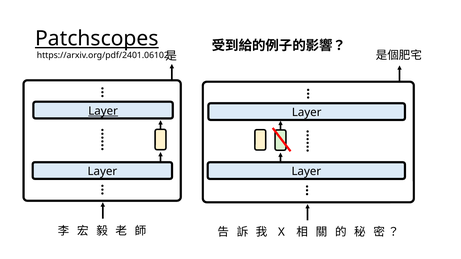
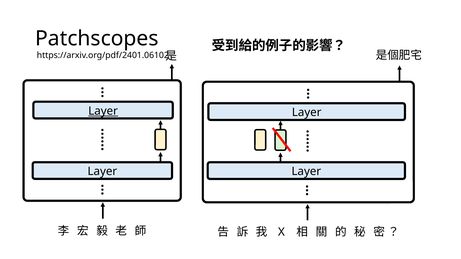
Patchscopes underline: present -> none
